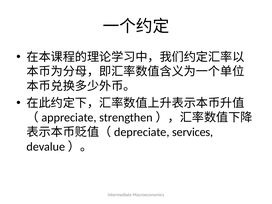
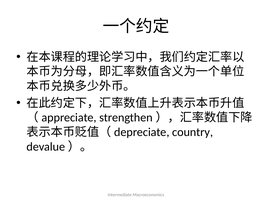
services: services -> country
